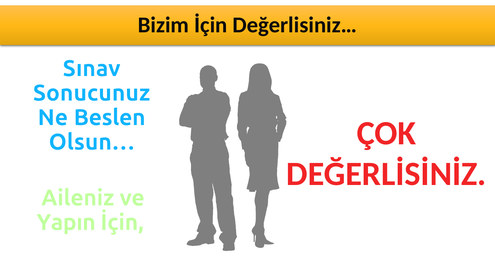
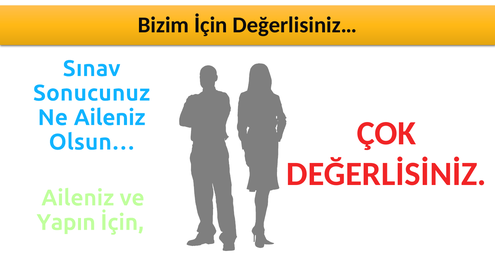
Ne Beslen: Beslen -> Aileniz
